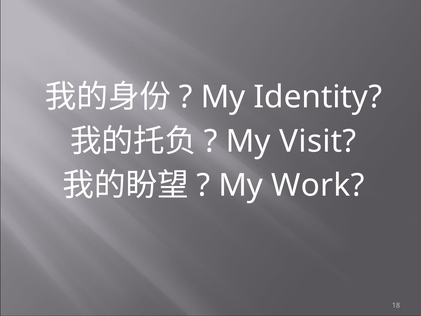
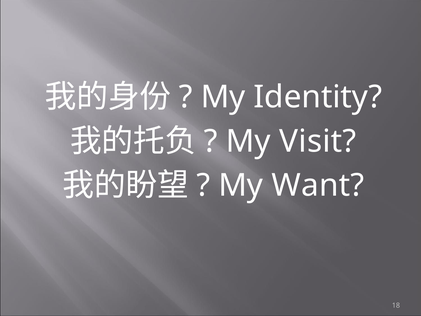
Work: Work -> Want
